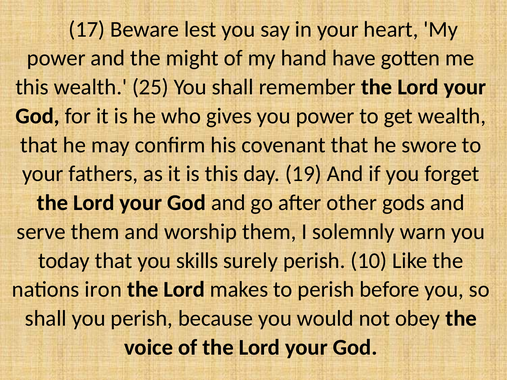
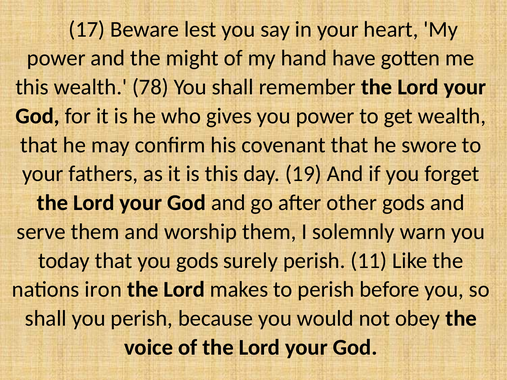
25: 25 -> 78
you skills: skills -> gods
10: 10 -> 11
